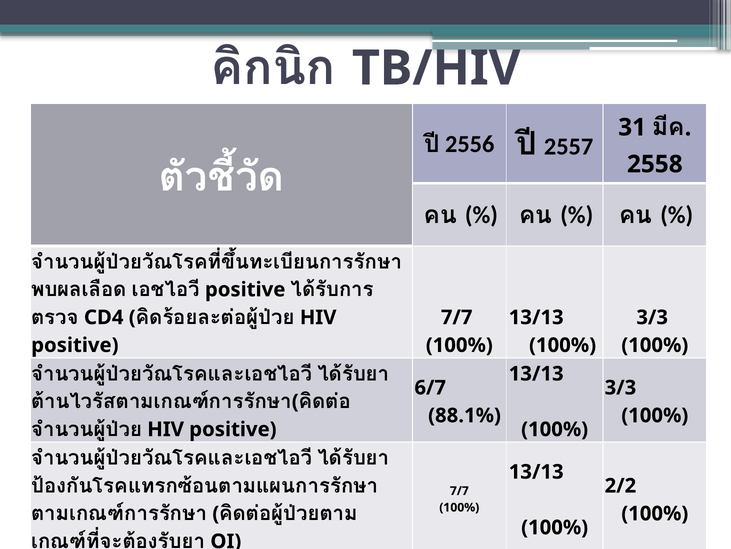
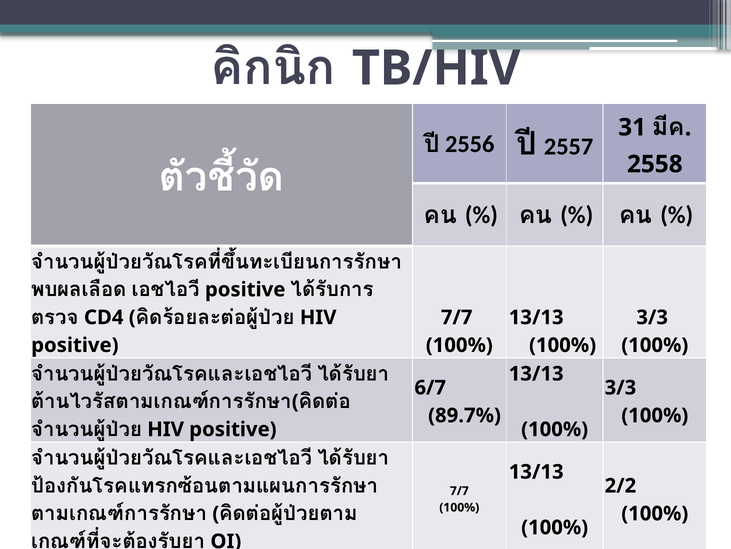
88.1%: 88.1% -> 89.7%
